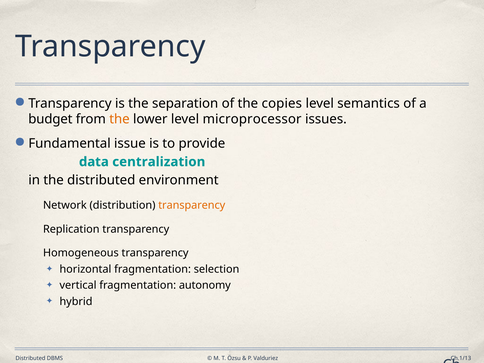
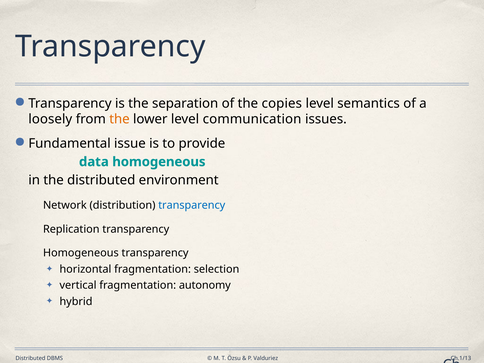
budget: budget -> loosely
microprocessor: microprocessor -> communication
data centralization: centralization -> homogeneous
transparency at (192, 205) colour: orange -> blue
